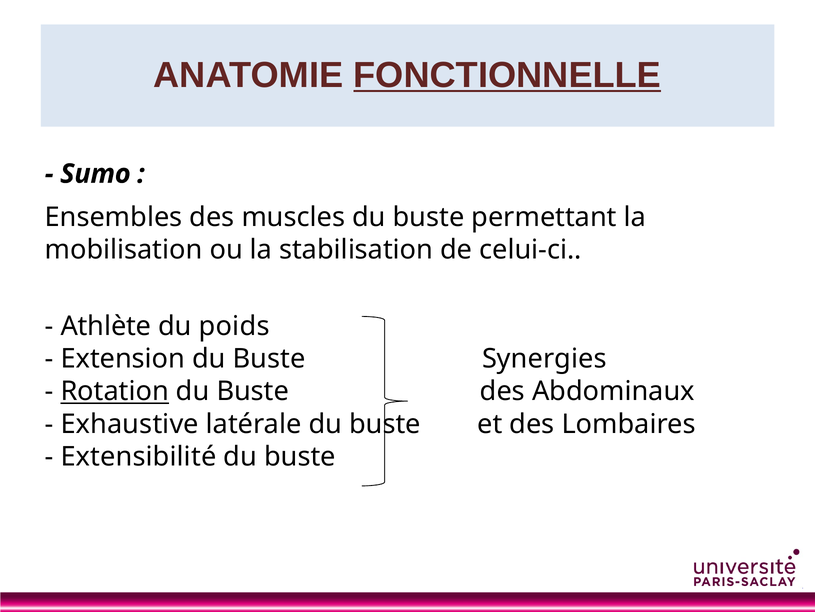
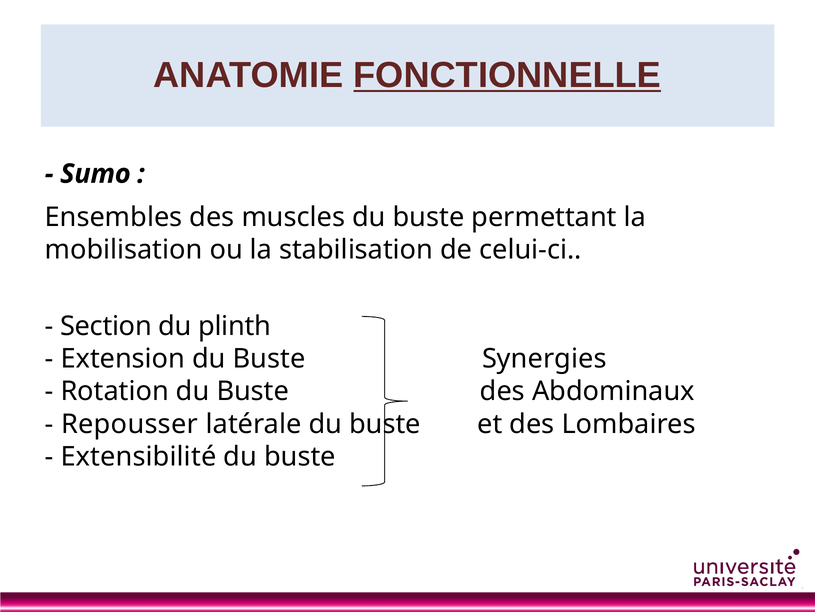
Athlète: Athlète -> Section
poids: poids -> plinth
Rotation underline: present -> none
Exhaustive: Exhaustive -> Repousser
